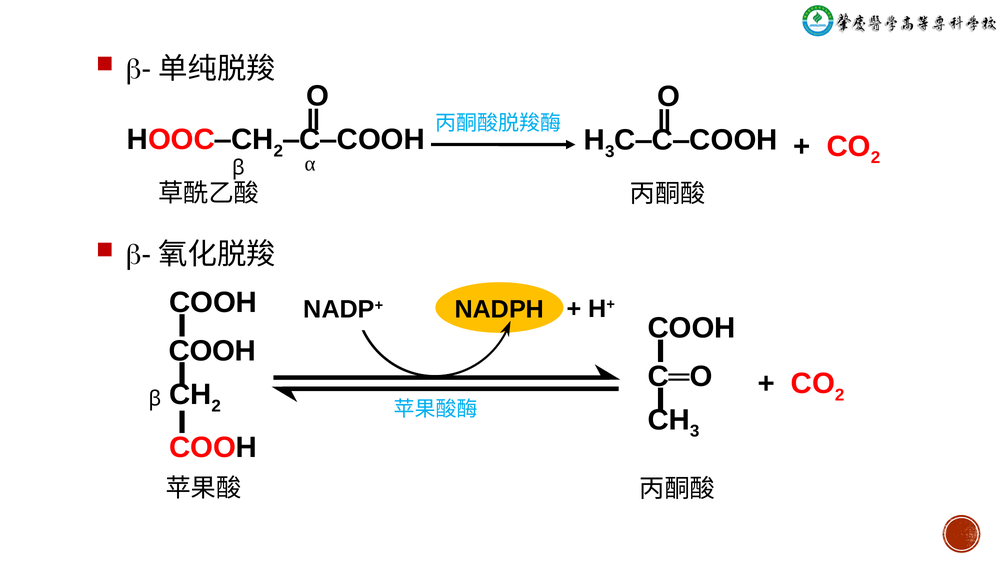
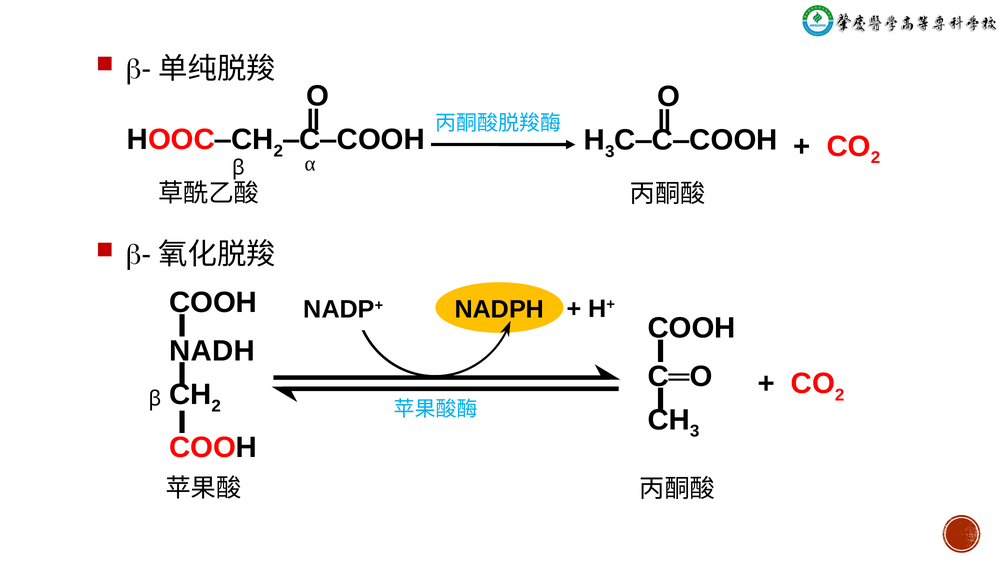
COOH at (212, 351): COOH -> NADH
